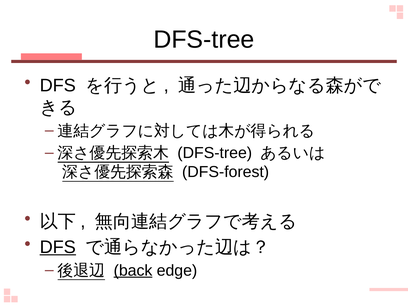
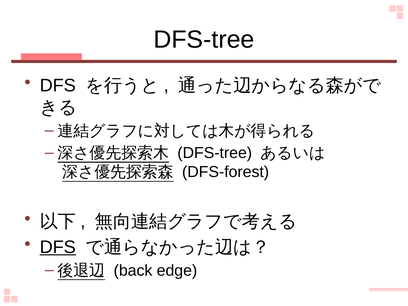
back underline: present -> none
